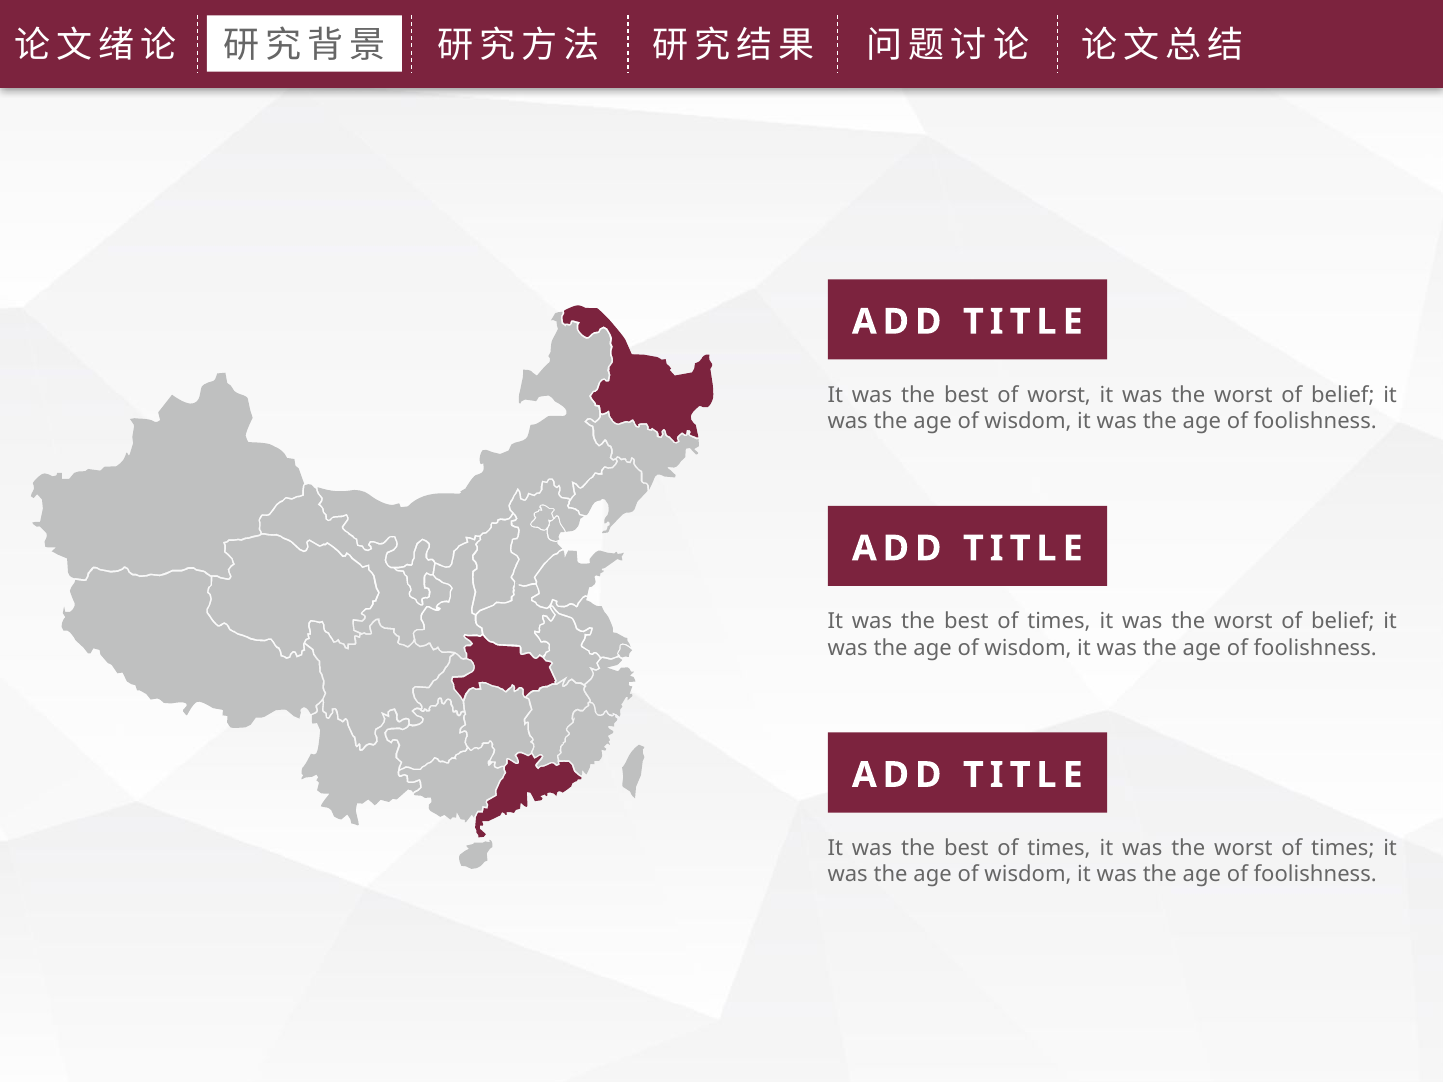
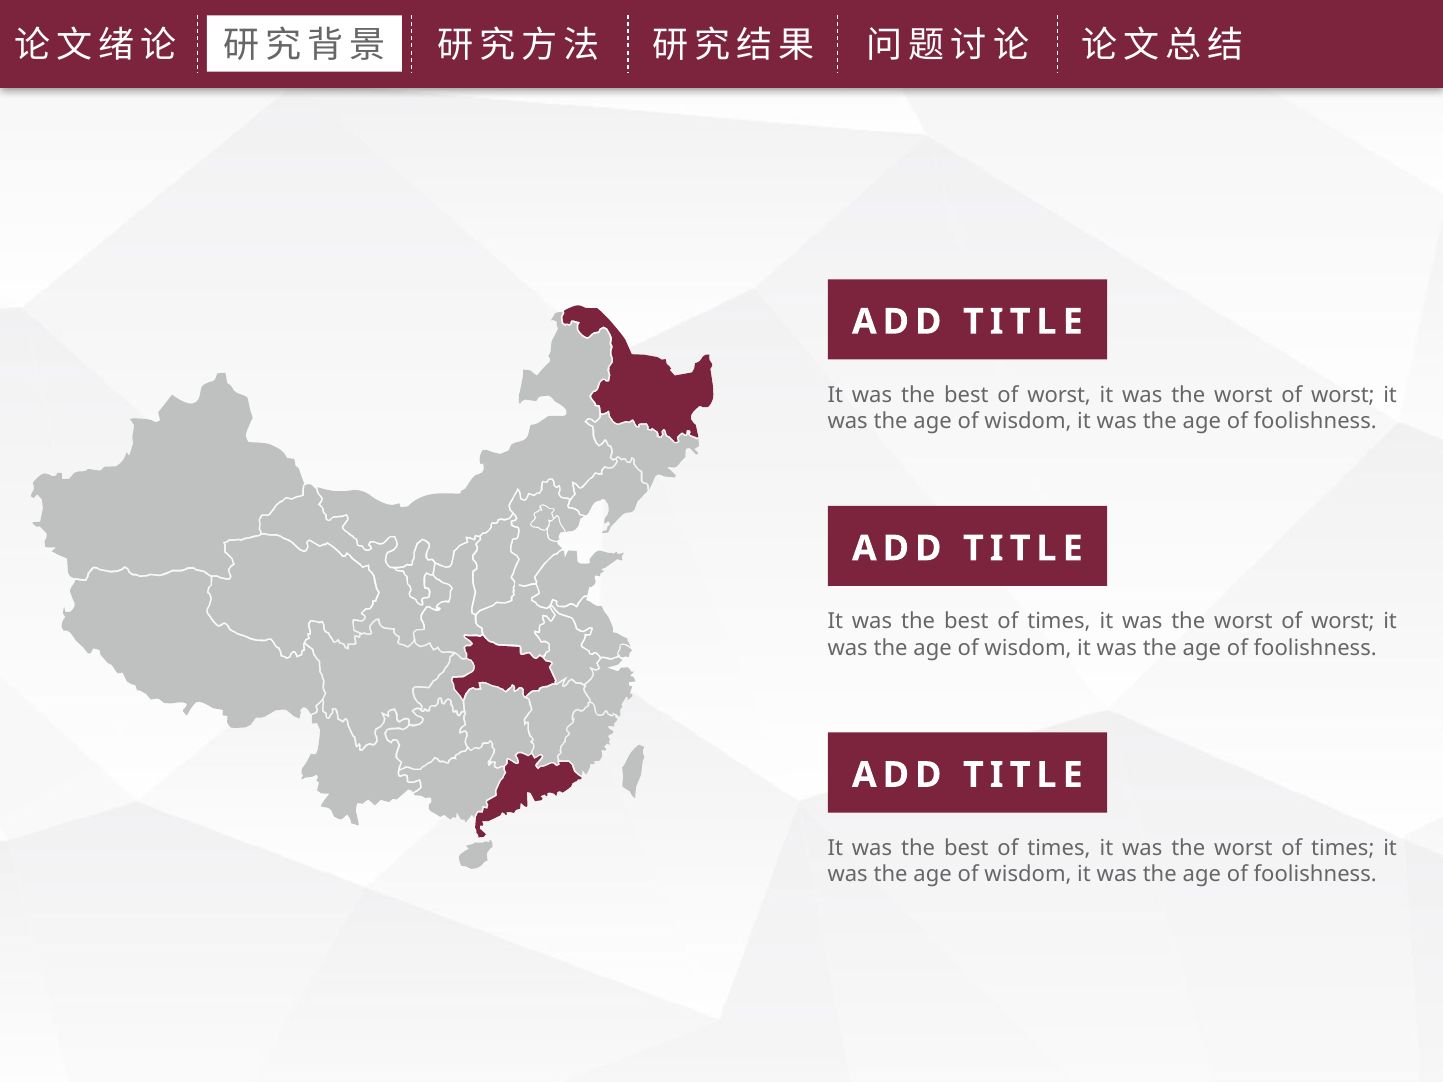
belief at (1343, 395): belief -> worst
belief at (1343, 622): belief -> worst
